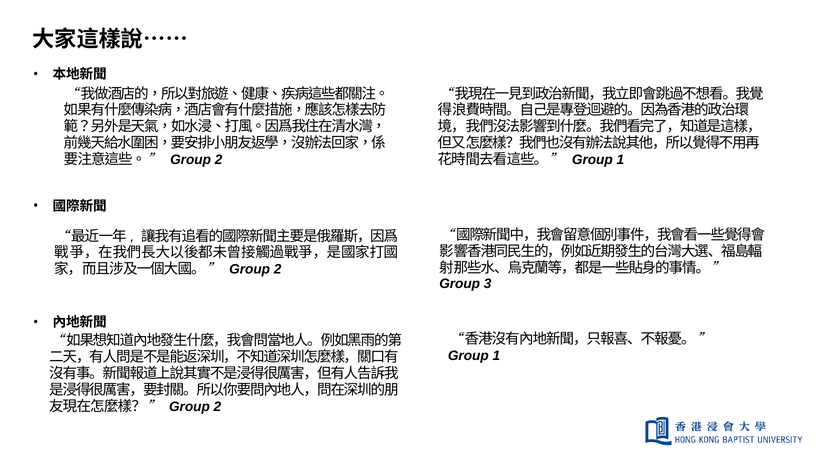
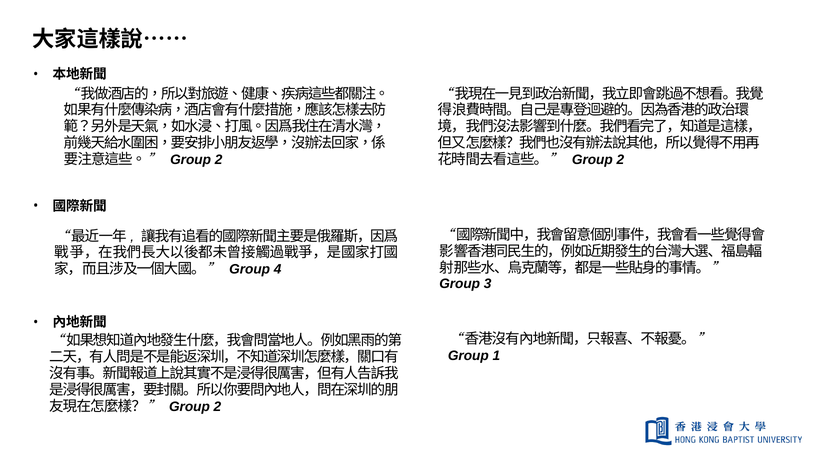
1 at (620, 160): 1 -> 2
2 at (278, 269): 2 -> 4
